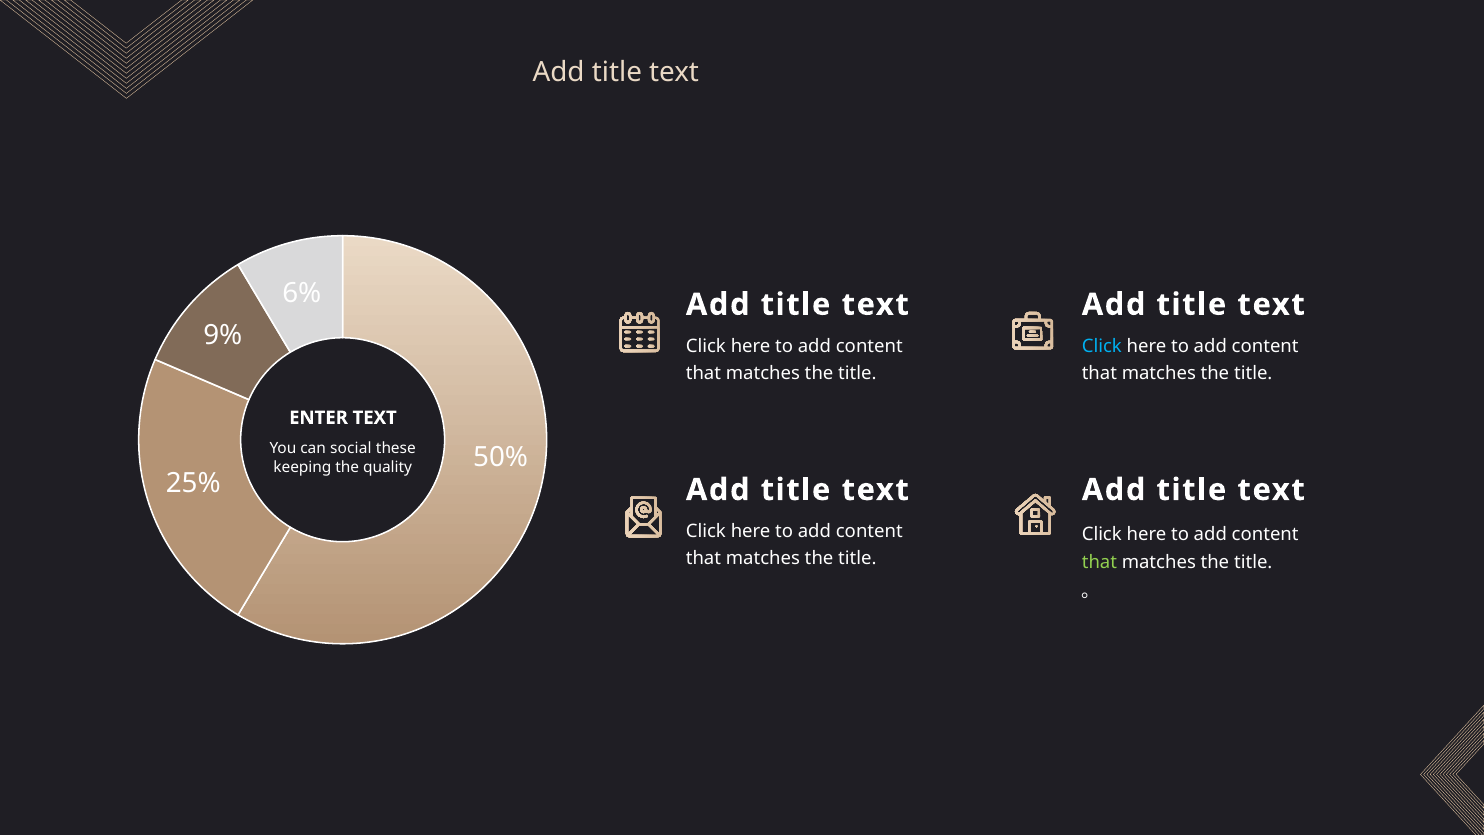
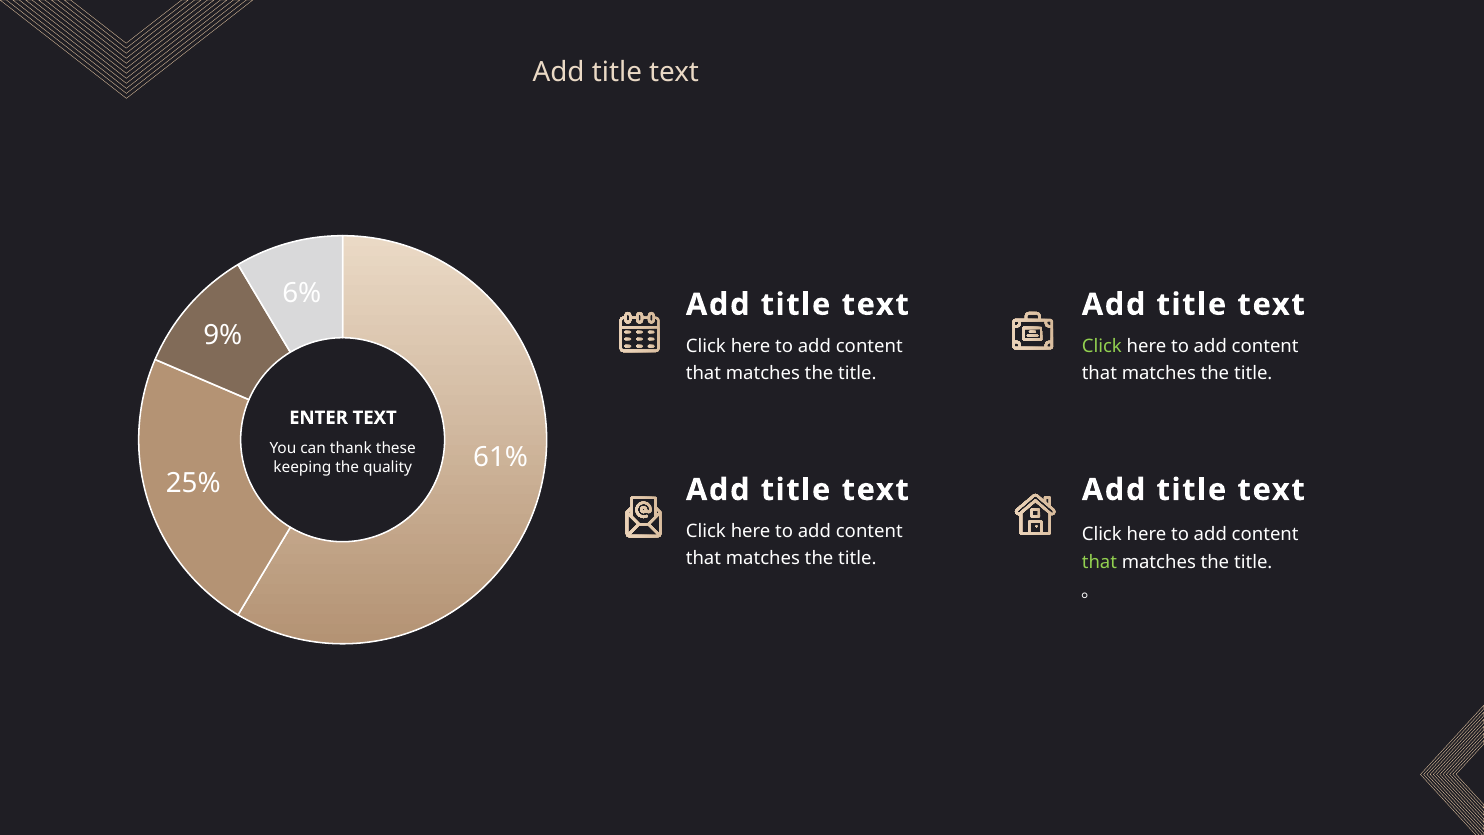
Click at (1102, 346) colour: light blue -> light green
social: social -> thank
50%: 50% -> 61%
